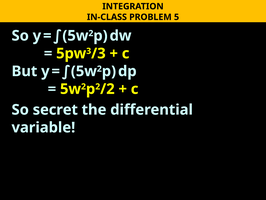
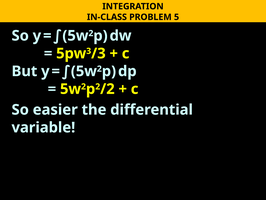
secret: secret -> easier
